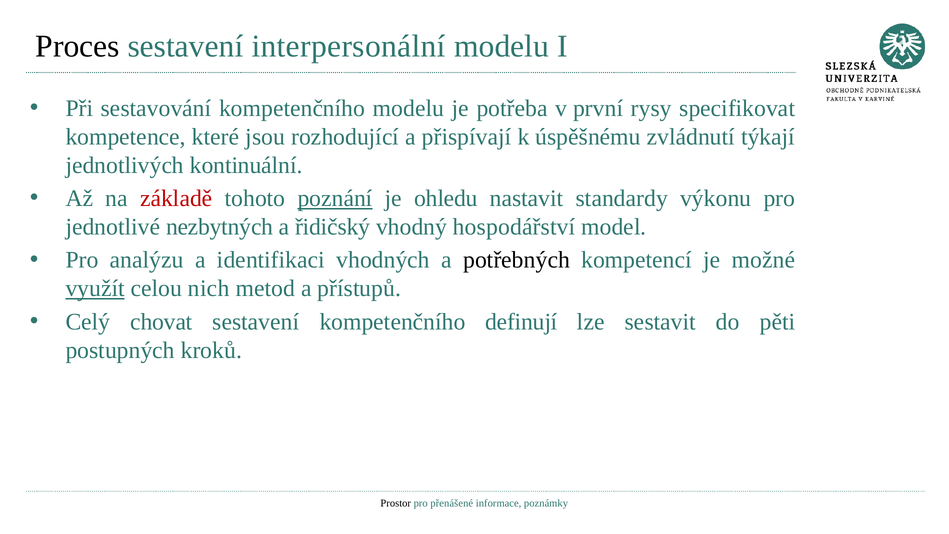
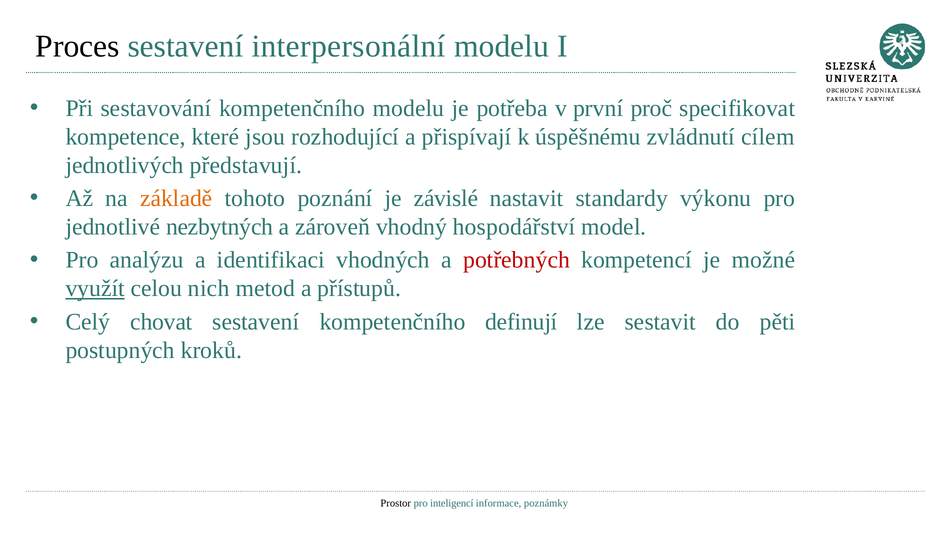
rysy: rysy -> proč
týkají: týkají -> cílem
kontinuální: kontinuální -> představují
základě colour: red -> orange
poznání underline: present -> none
ohledu: ohledu -> závislé
řidičský: řidičský -> zároveň
potřebných colour: black -> red
přenášené: přenášené -> inteligencí
